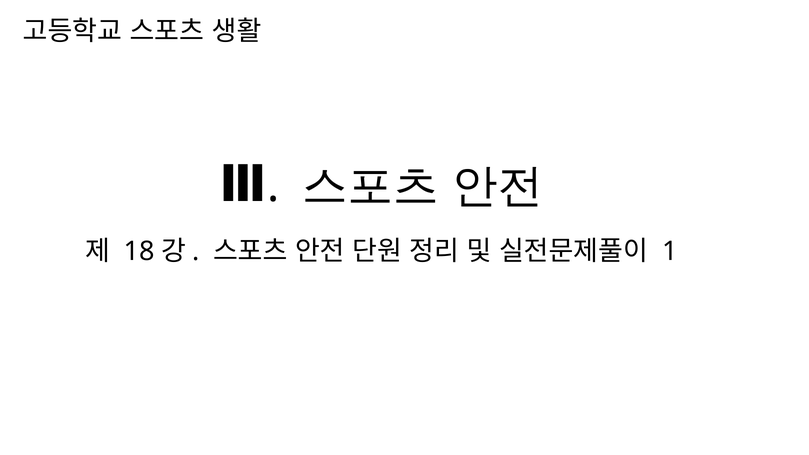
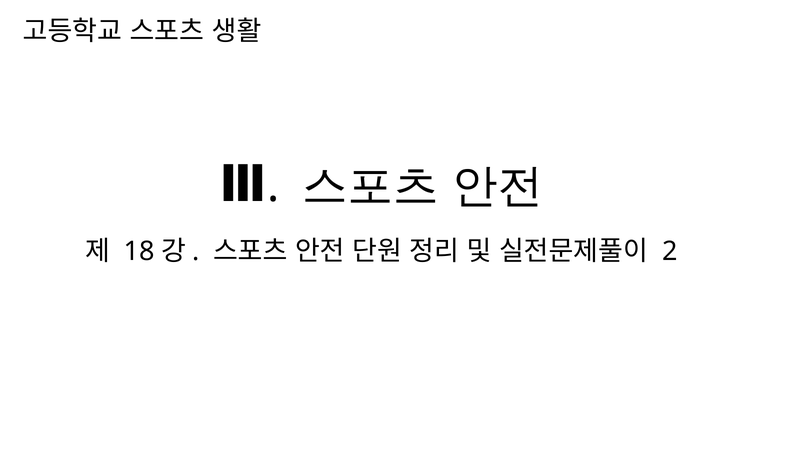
1: 1 -> 2
